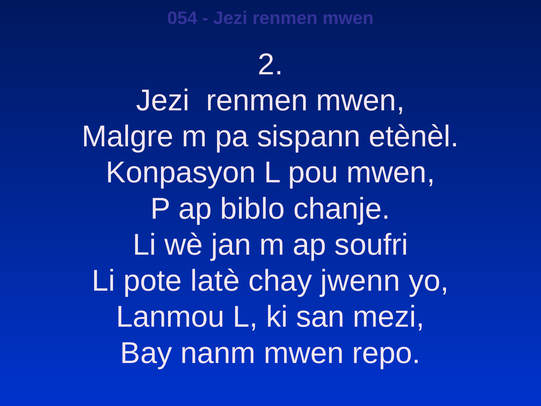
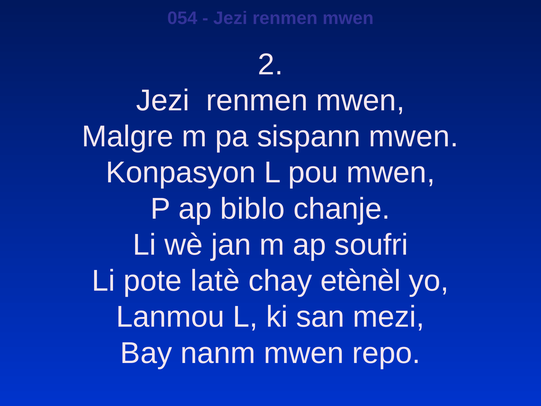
sispann etènèl: etènèl -> mwen
jwenn: jwenn -> etènèl
